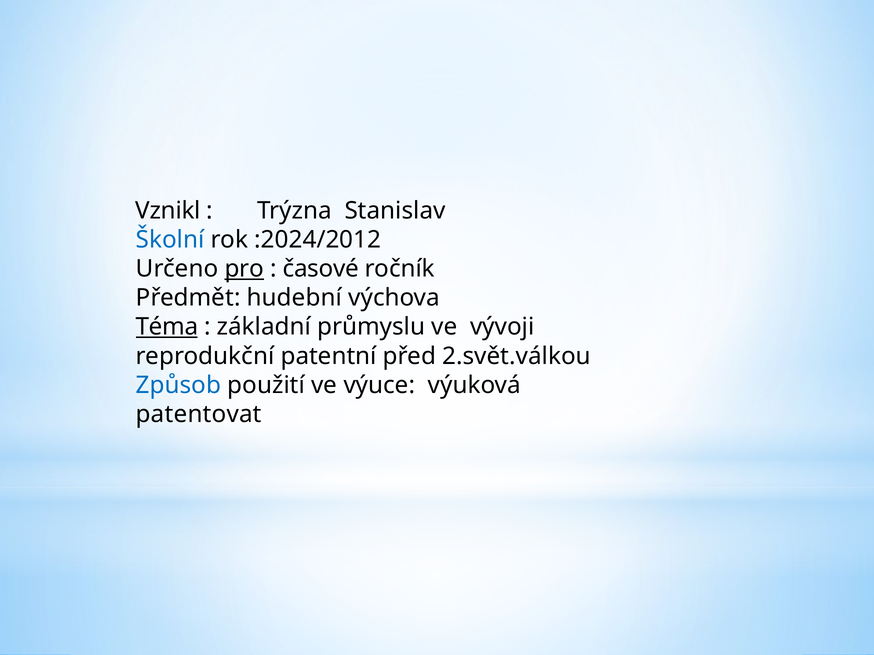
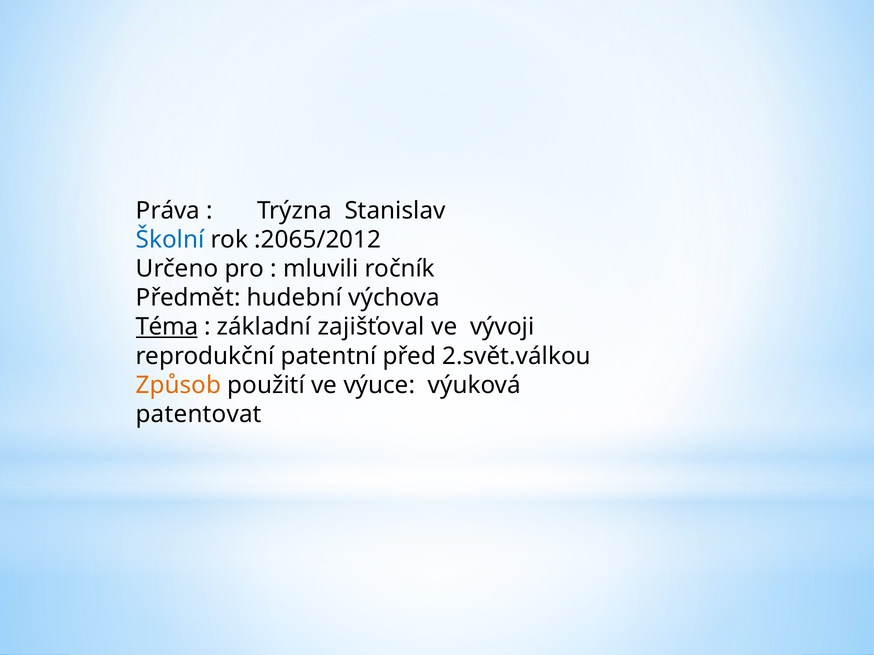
Vznikl: Vznikl -> Práva
:2024/2012: :2024/2012 -> :2065/2012
pro underline: present -> none
časové: časové -> mluvili
průmyslu: průmyslu -> zajišťoval
Způsob colour: blue -> orange
